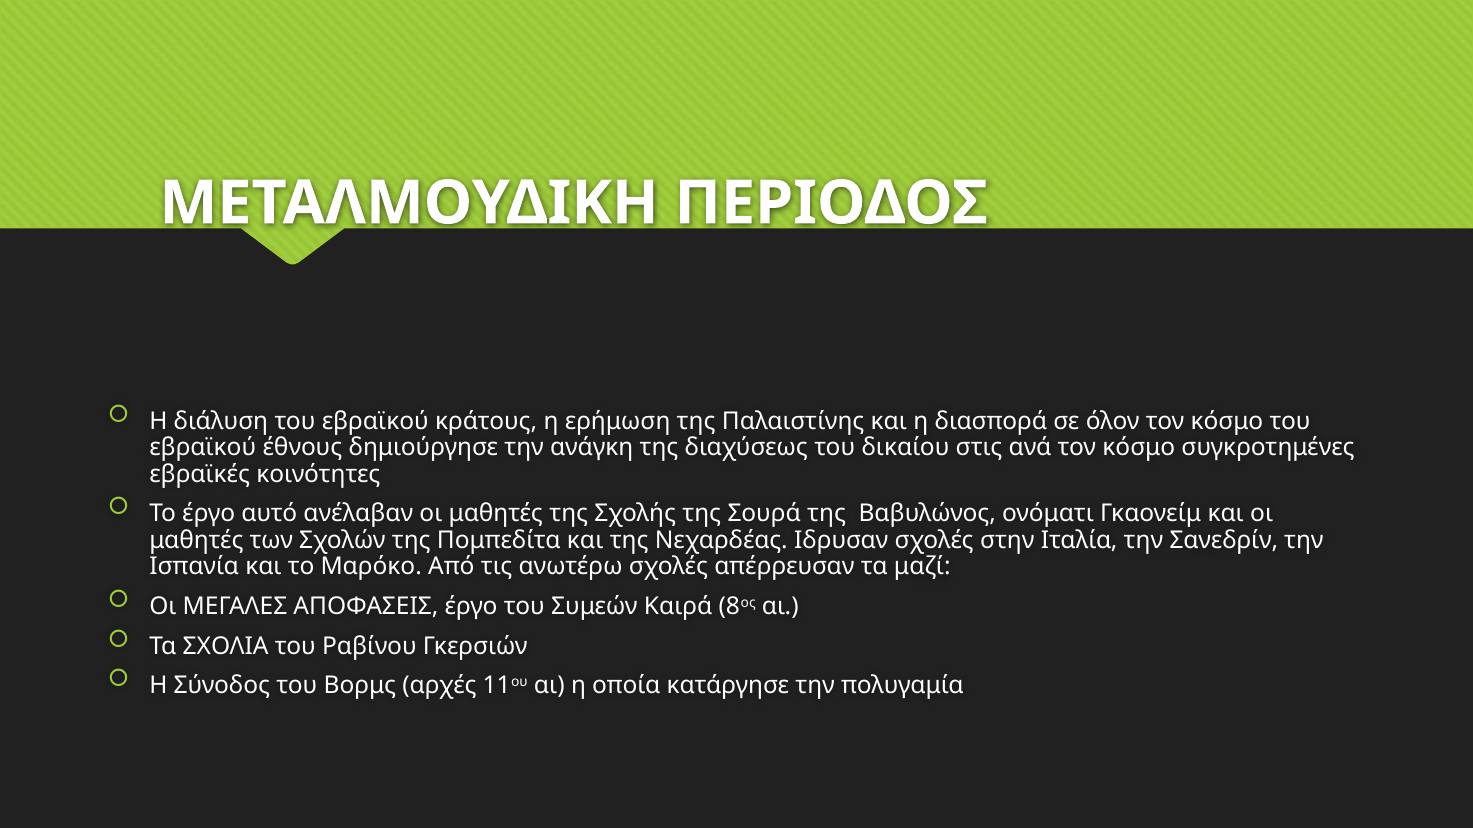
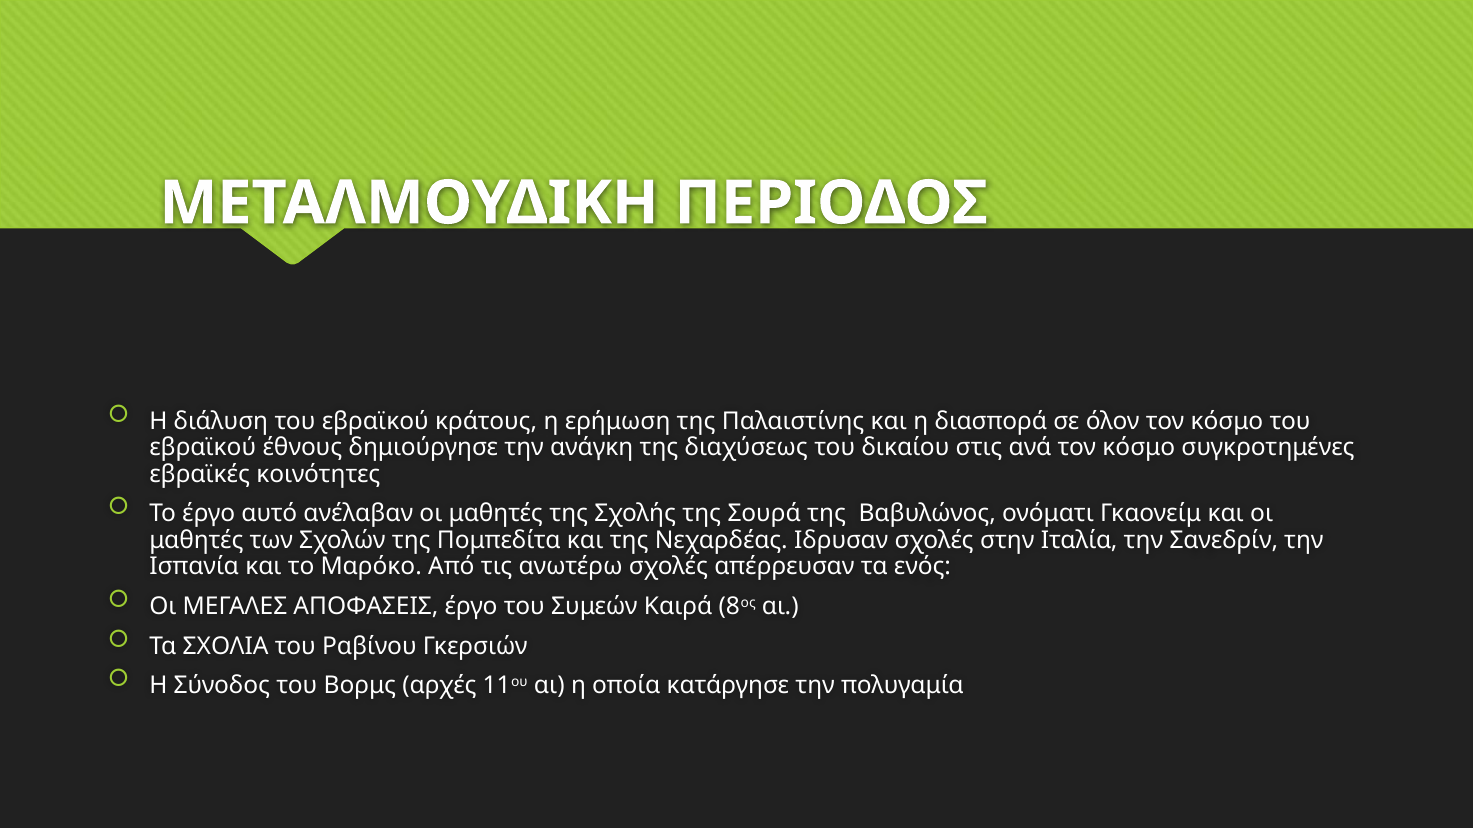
μαζί: μαζί -> ενός
